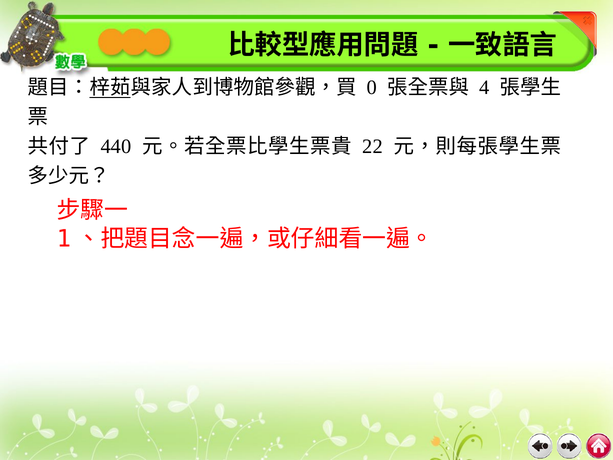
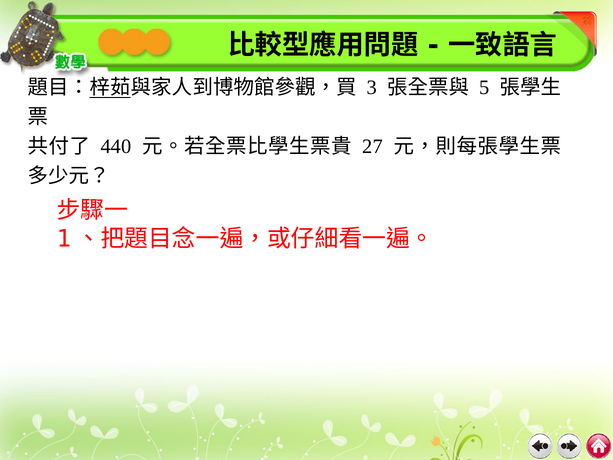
0: 0 -> 3
4: 4 -> 5
22: 22 -> 27
